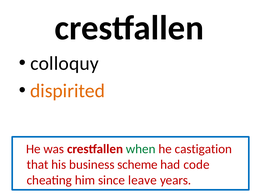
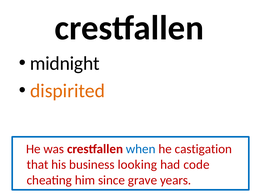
colloquy: colloquy -> midnight
when colour: green -> blue
scheme: scheme -> looking
leave: leave -> grave
